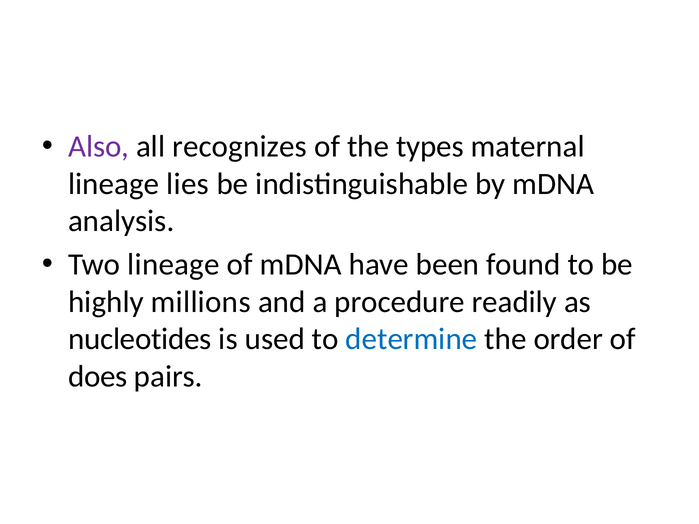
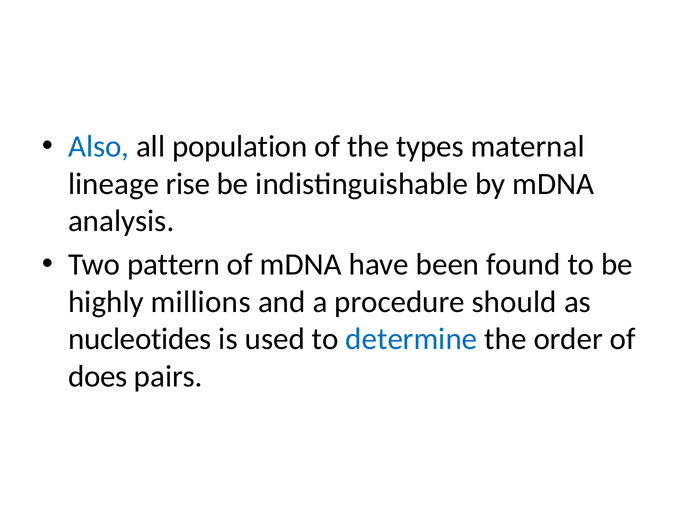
Also colour: purple -> blue
recognizes: recognizes -> population
lies: lies -> rise
Two lineage: lineage -> pattern
readily: readily -> should
